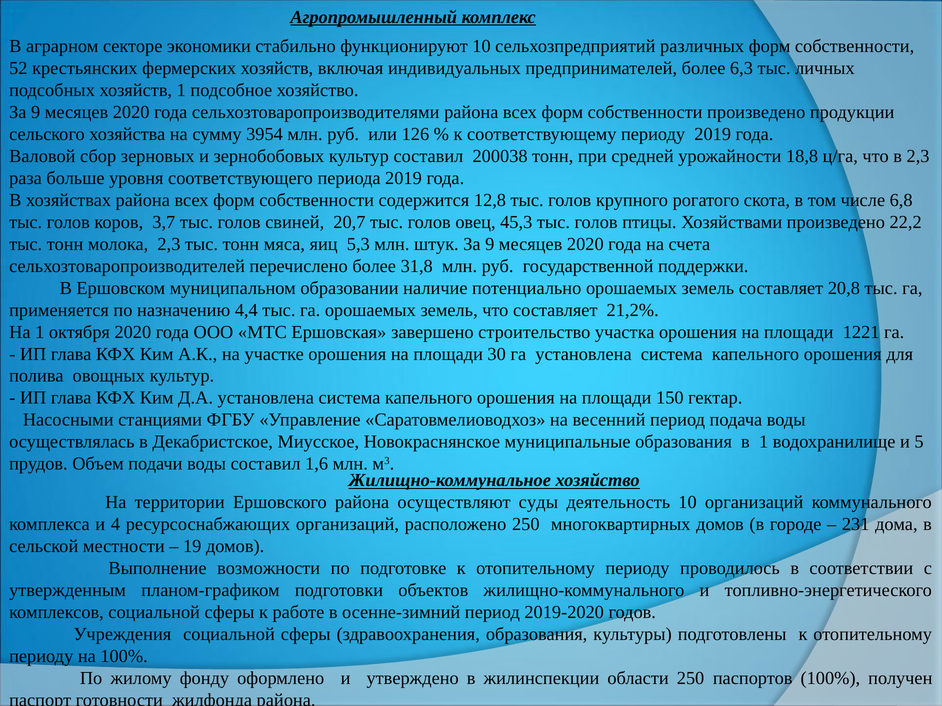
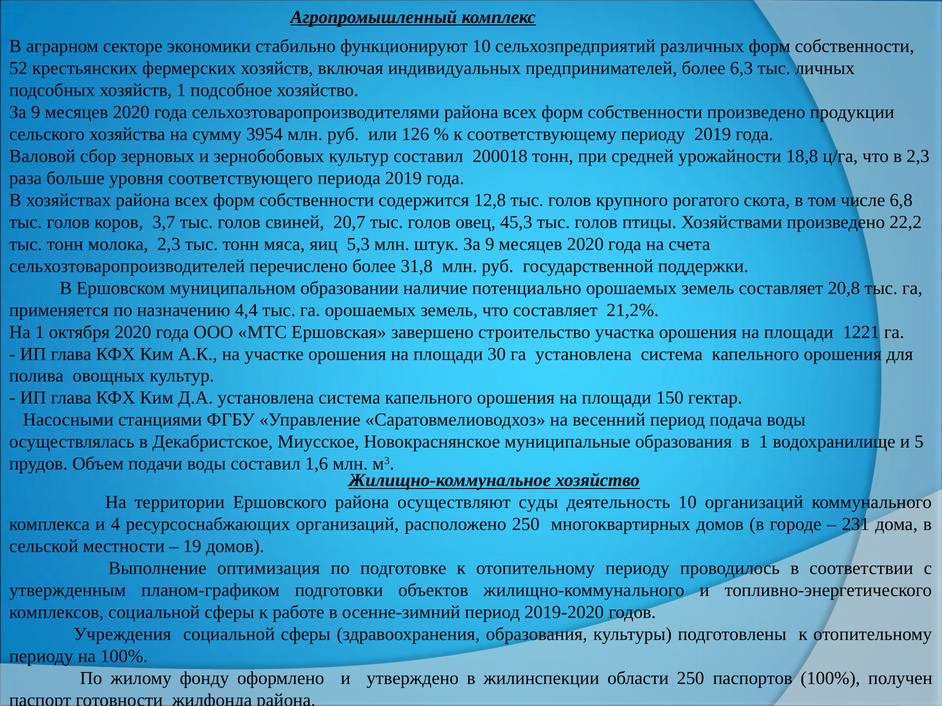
200038: 200038 -> 200018
возможности: возможности -> оптимизация
